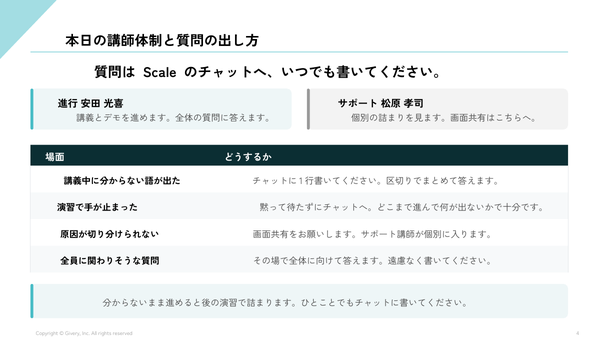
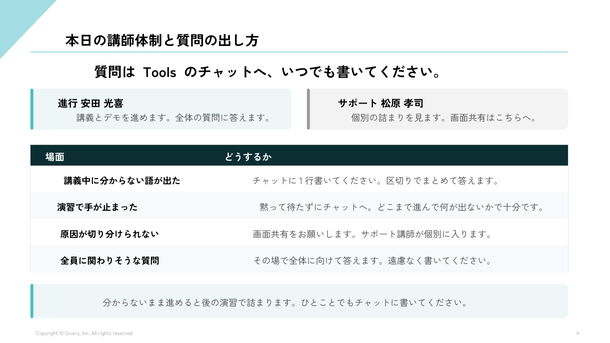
Scale: Scale -> Tools
